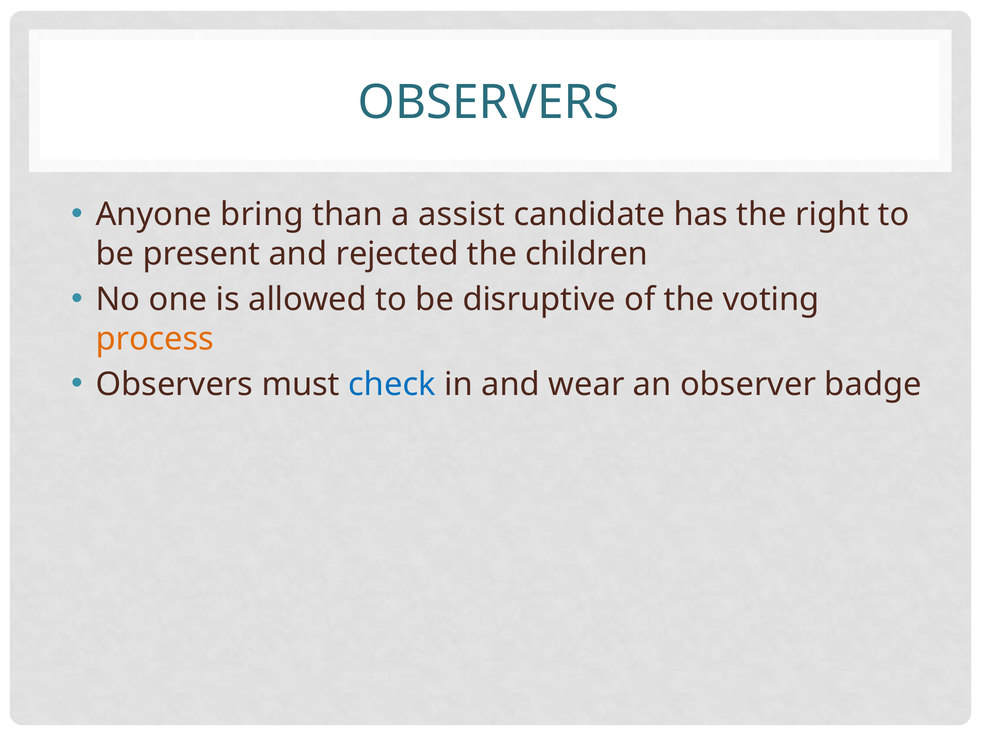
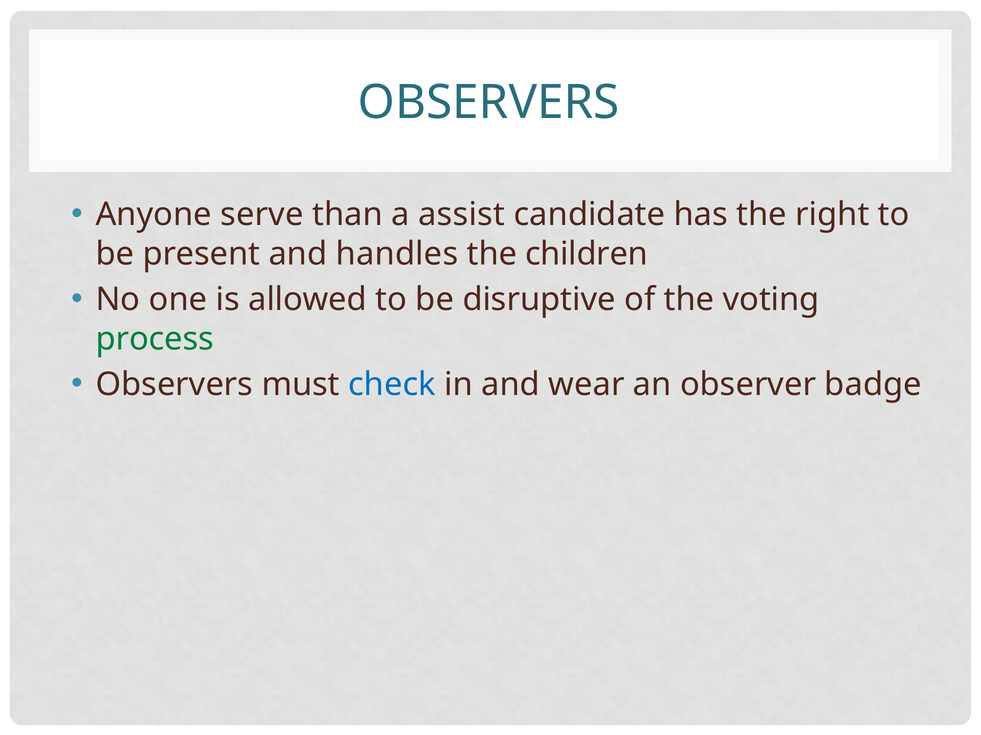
bring: bring -> serve
rejected: rejected -> handles
process colour: orange -> green
